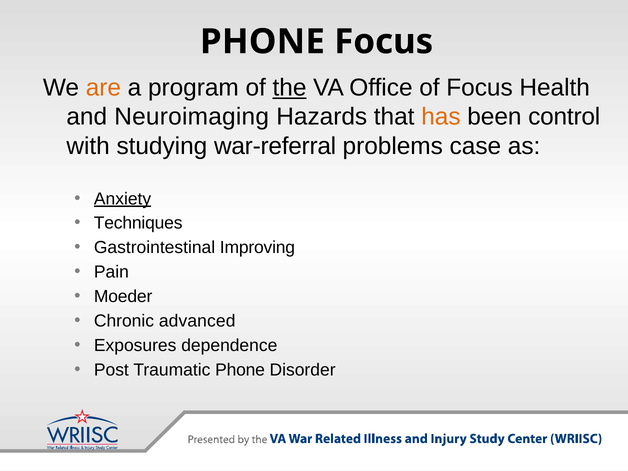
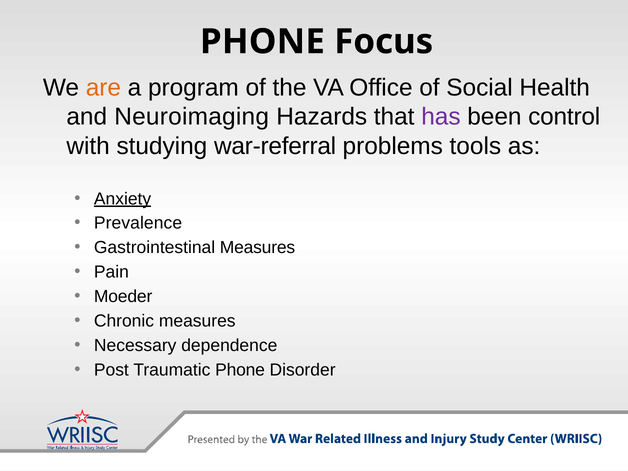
the underline: present -> none
of Focus: Focus -> Social
has colour: orange -> purple
case: case -> tools
Techniques: Techniques -> Prevalence
Gastrointestinal Improving: Improving -> Measures
Chronic advanced: advanced -> measures
Exposures: Exposures -> Necessary
